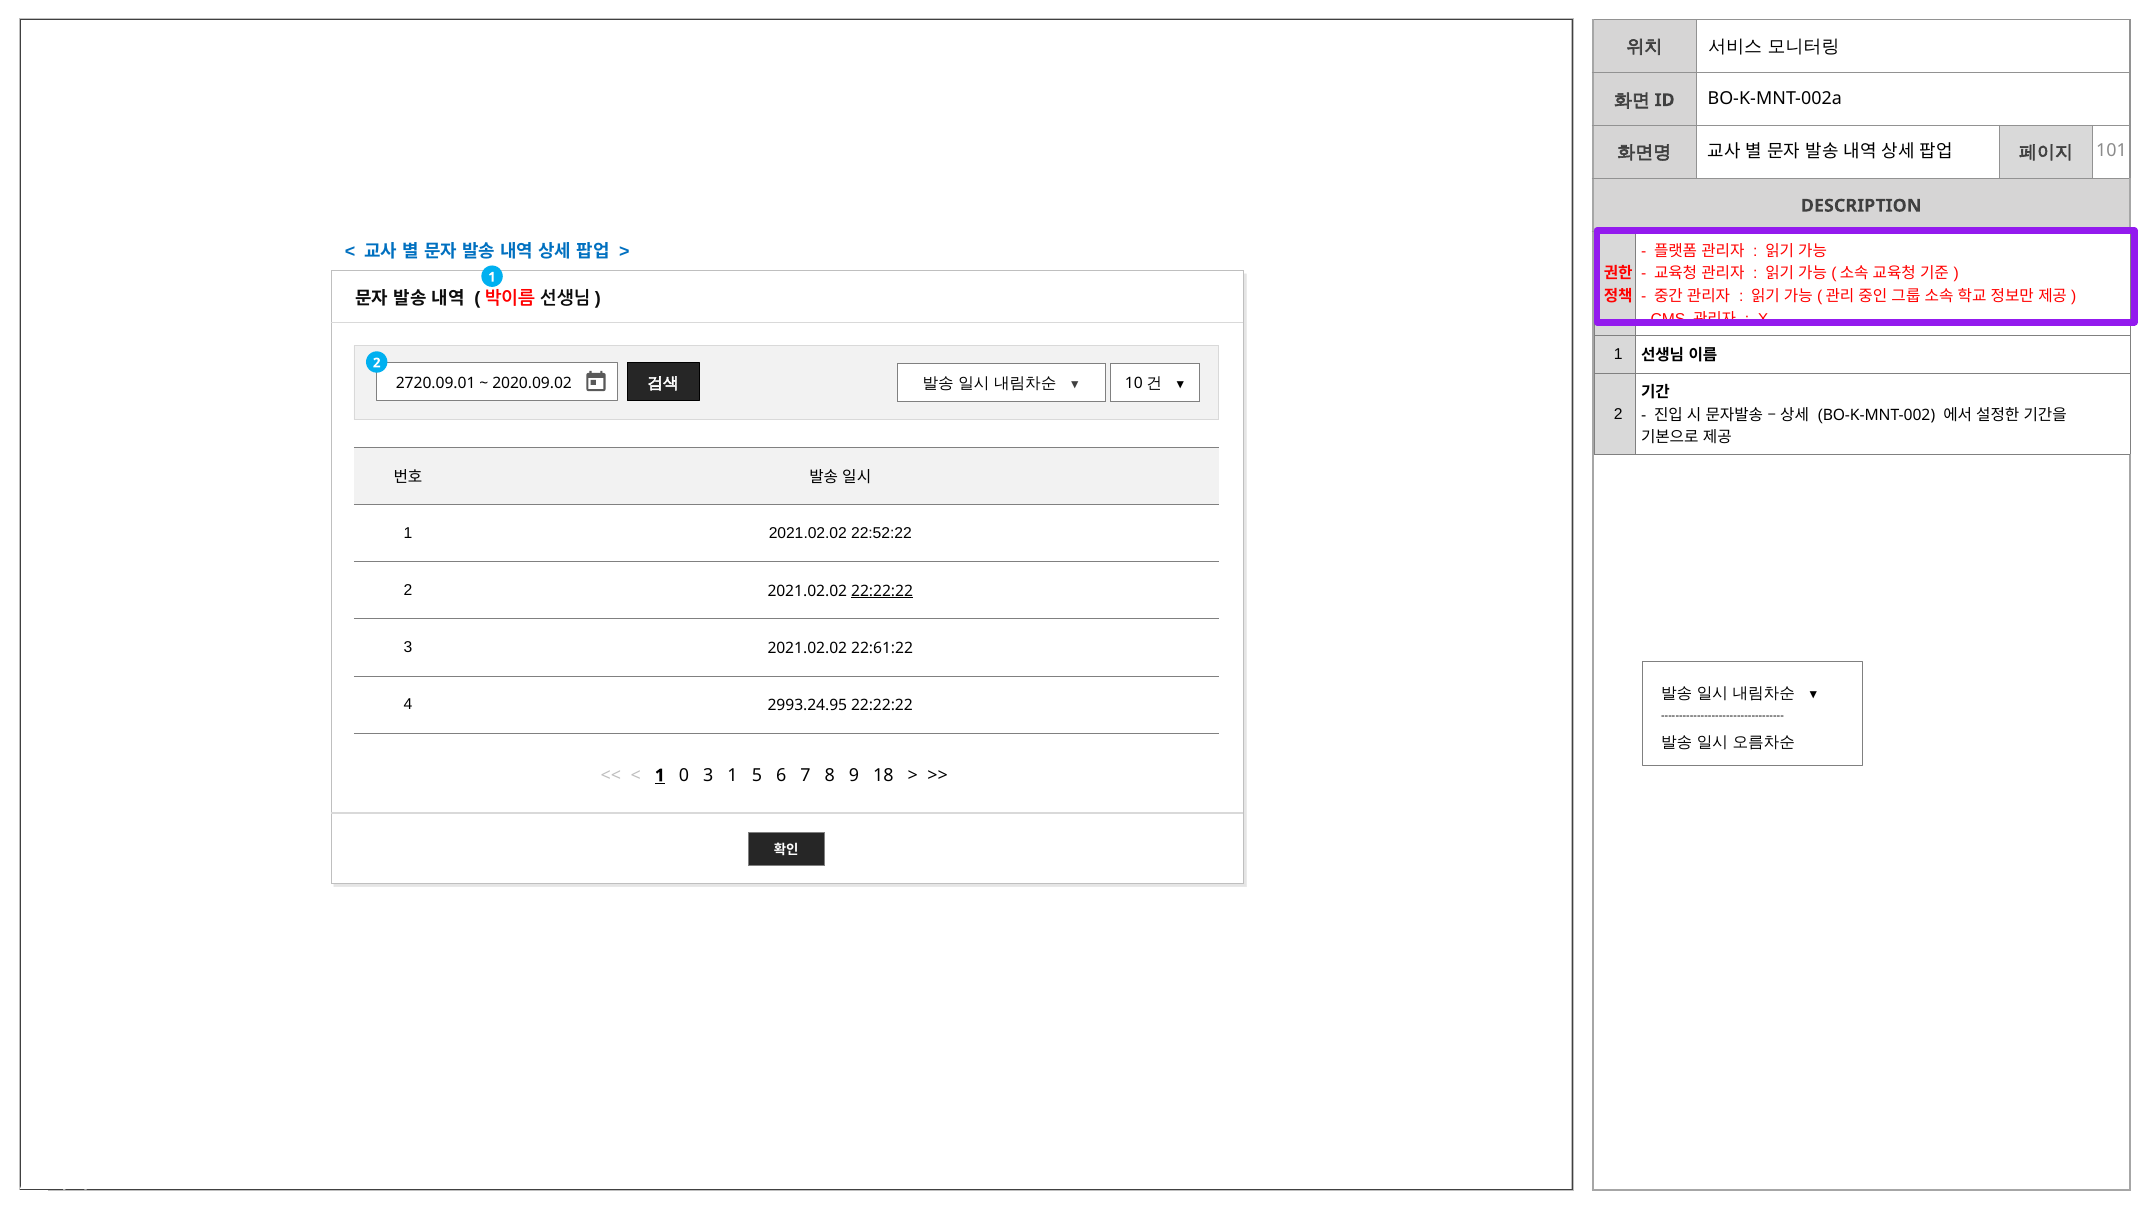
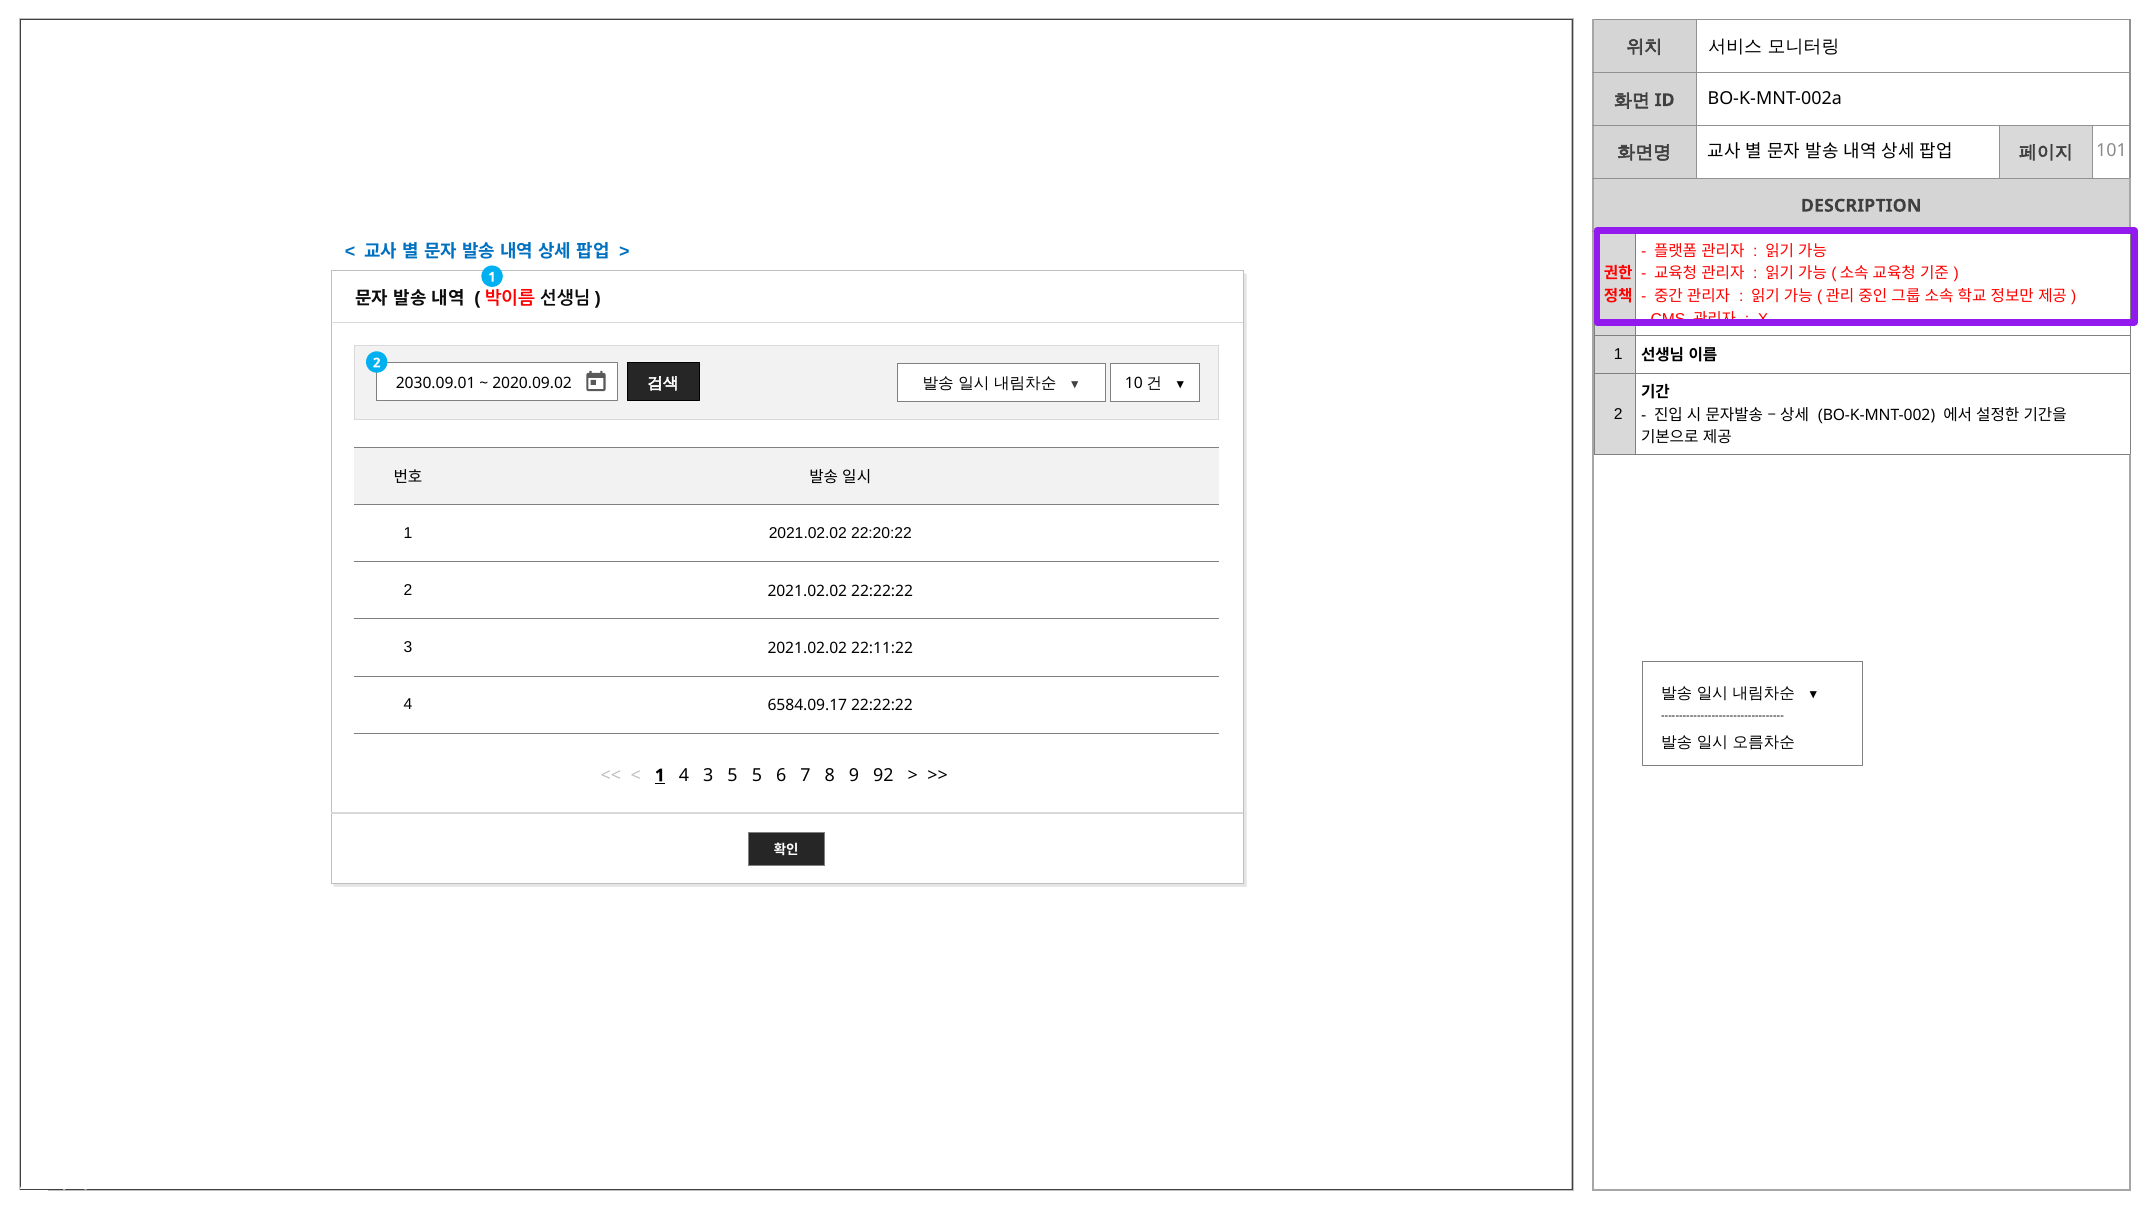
2720.09.01: 2720.09.01 -> 2030.09.01
22:52:22: 22:52:22 -> 22:20:22
22:22:22 at (882, 591) underline: present -> none
22:61:22: 22:61:22 -> 22:11:22
2993.24.95: 2993.24.95 -> 6584.09.17
1 0: 0 -> 4
3 1: 1 -> 5
18: 18 -> 92
